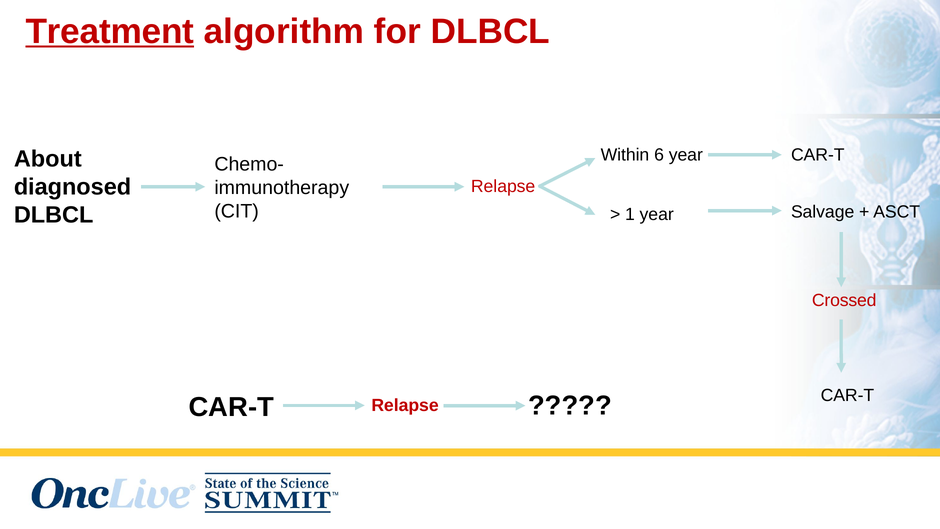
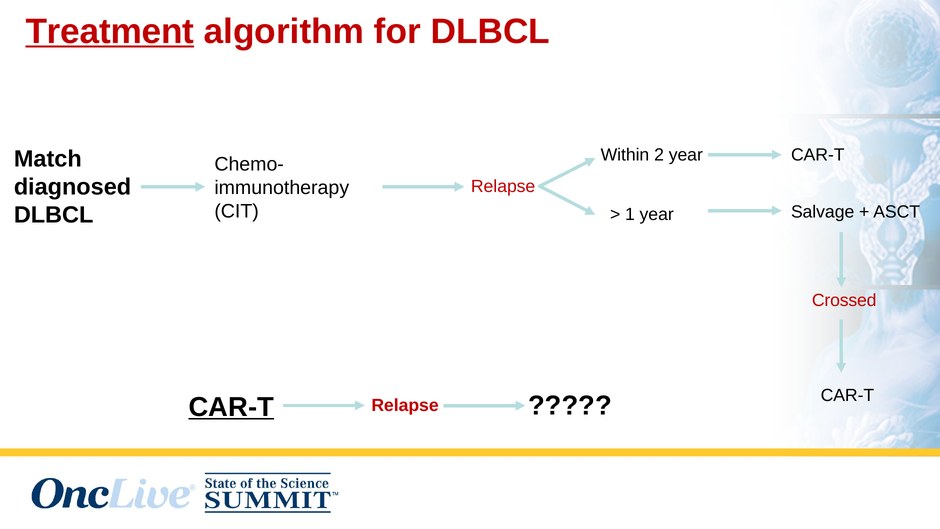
6: 6 -> 2
About: About -> Match
CAR-T at (231, 407) underline: none -> present
